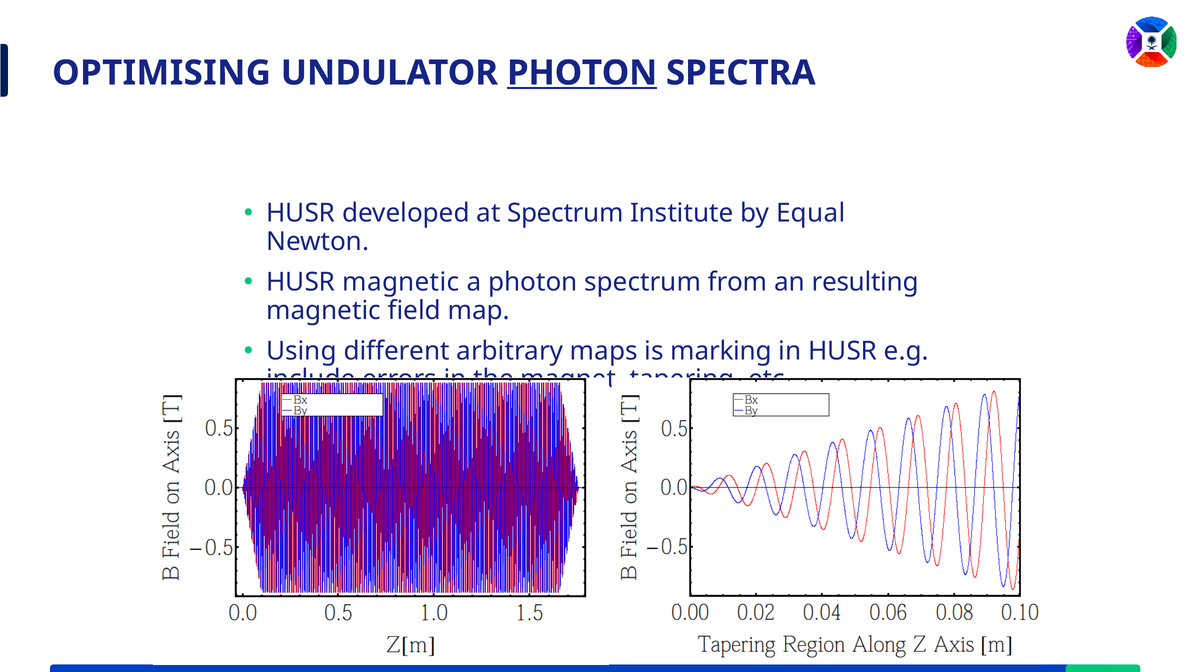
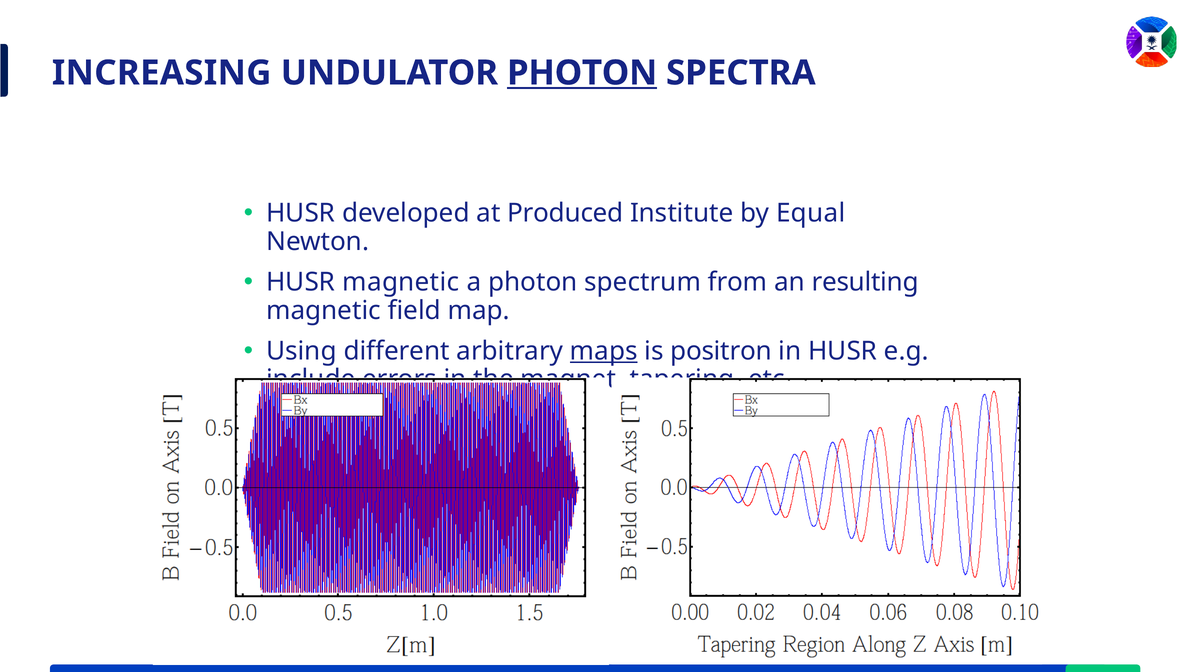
OPTIMISING: OPTIMISING -> INCREASING
at Spectrum: Spectrum -> Produced
maps underline: none -> present
marking: marking -> positron
